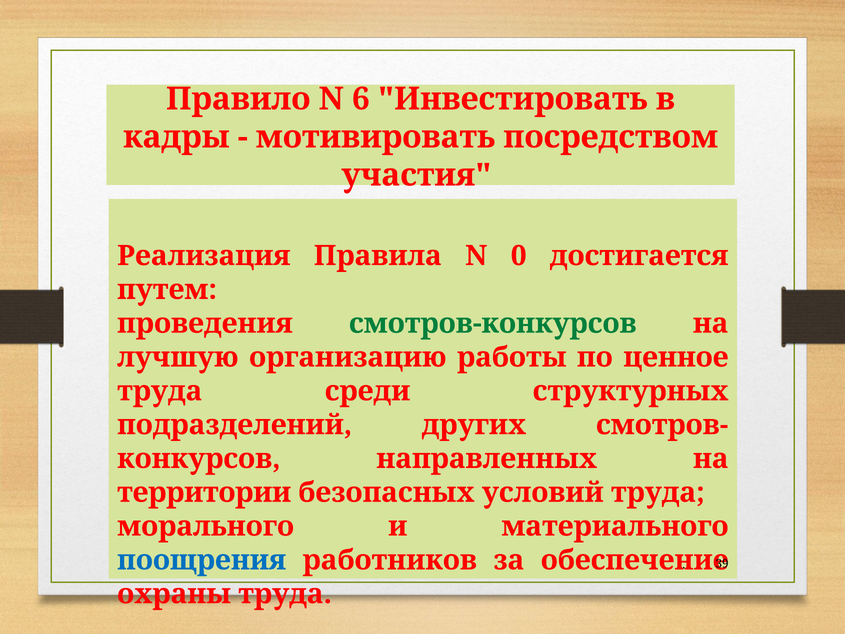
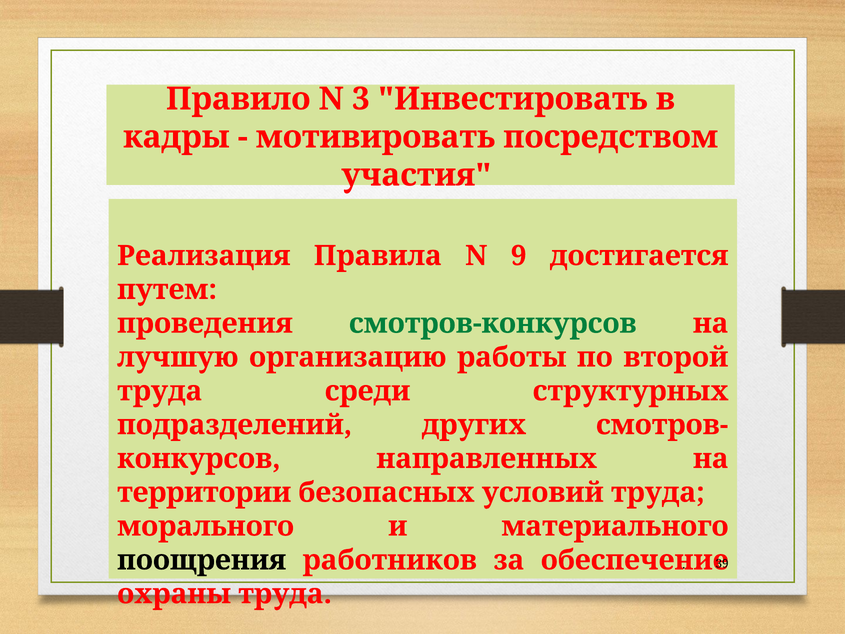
6: 6 -> 3
0: 0 -> 9
ценное: ценное -> второй
поощрения colour: blue -> black
